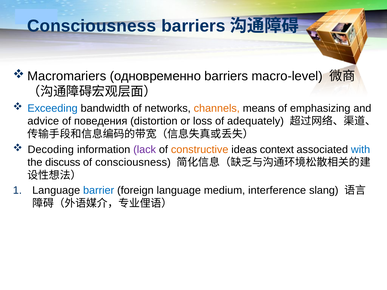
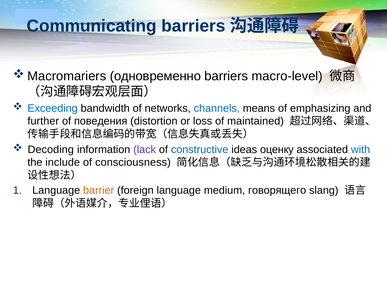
Consciousness at (92, 26): Consciousness -> Communicating
channels colour: orange -> blue
advice: advice -> further
adequately: adequately -> maintained
constructive colour: orange -> blue
context: context -> оценку
discuss: discuss -> include
barrier colour: blue -> orange
interference: interference -> говорящего
